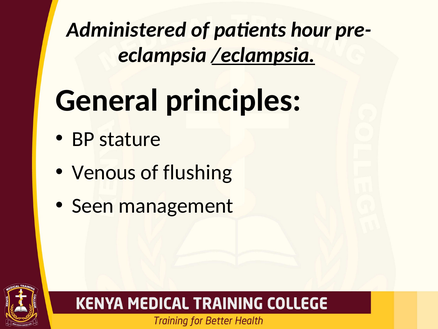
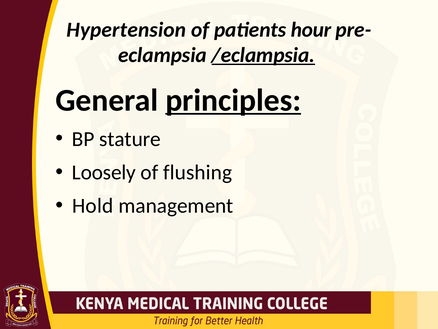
Administered: Administered -> Hypertension
principles underline: none -> present
Venous: Venous -> Loosely
Seen: Seen -> Hold
